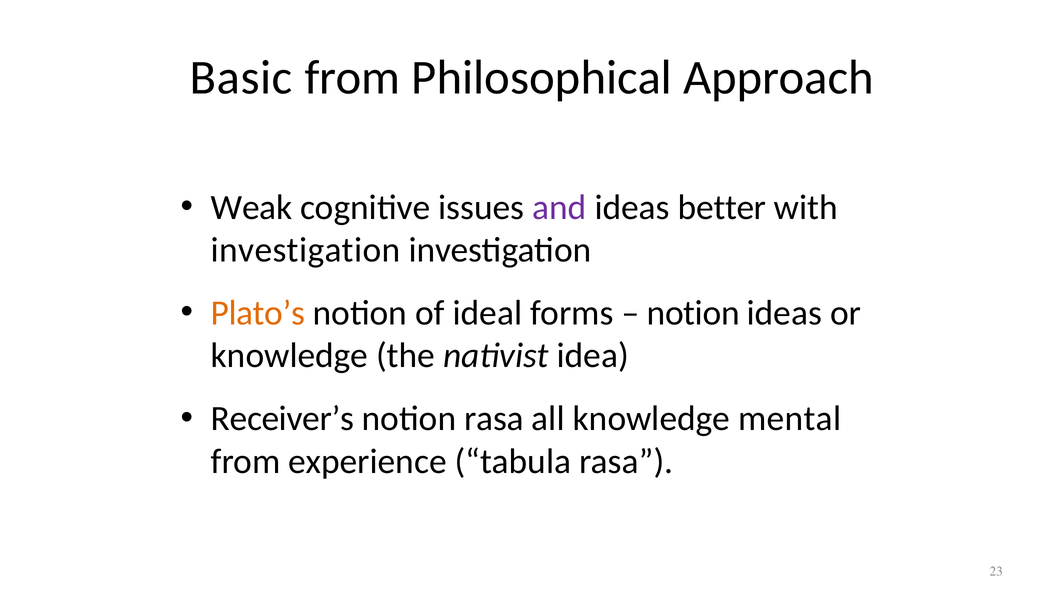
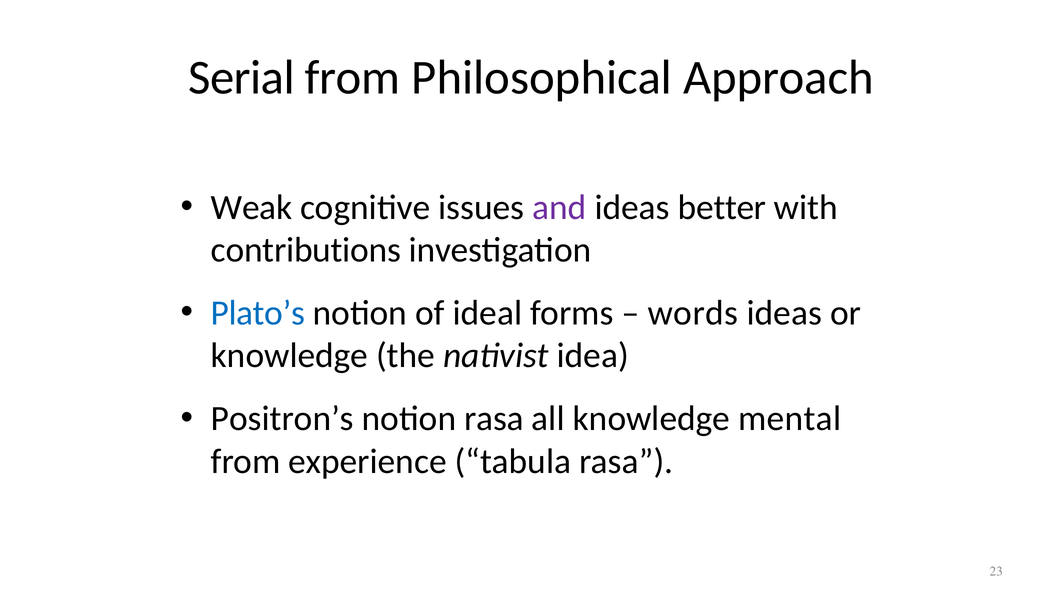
Basic: Basic -> Serial
investigation at (306, 250): investigation -> contributions
Plato’s colour: orange -> blue
notion at (693, 313): notion -> words
Receiver’s: Receiver’s -> Positron’s
